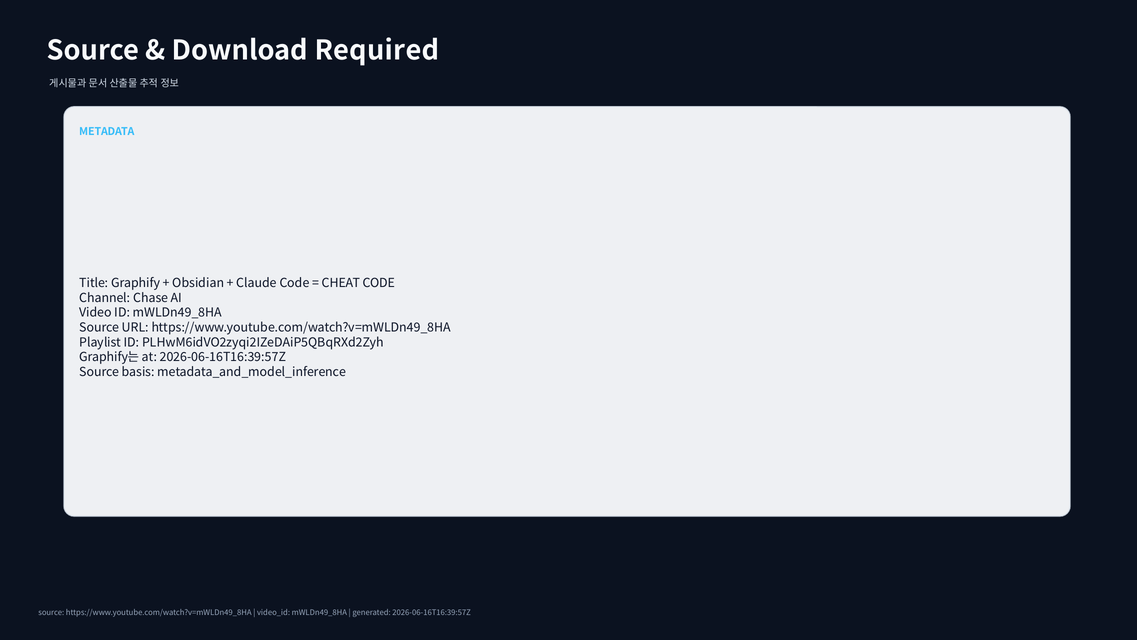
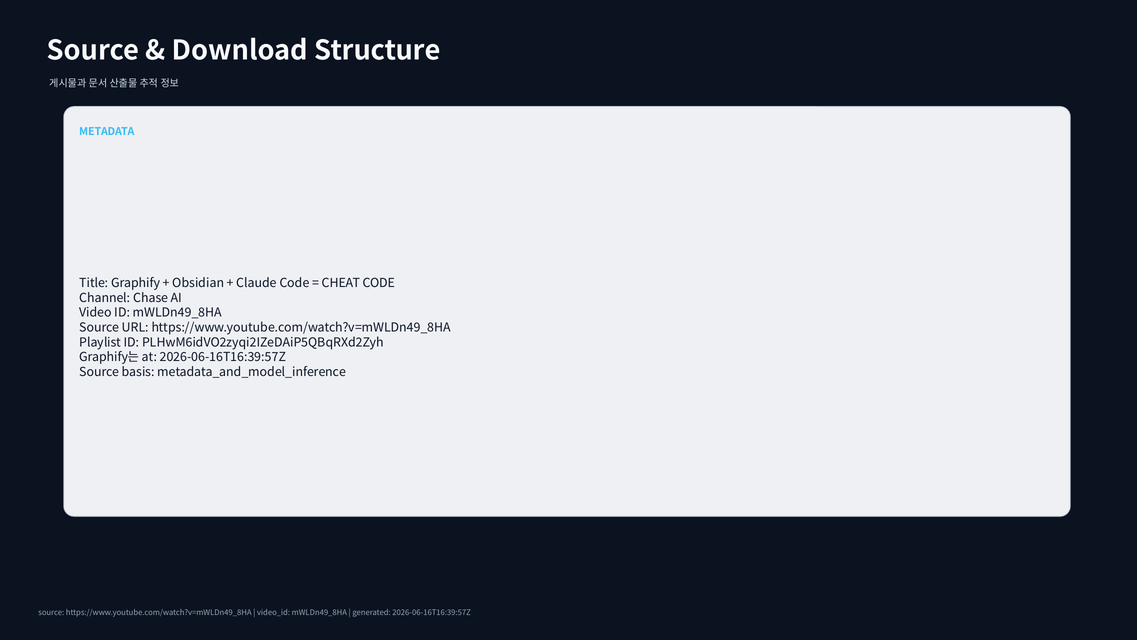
Required: Required -> Structure
